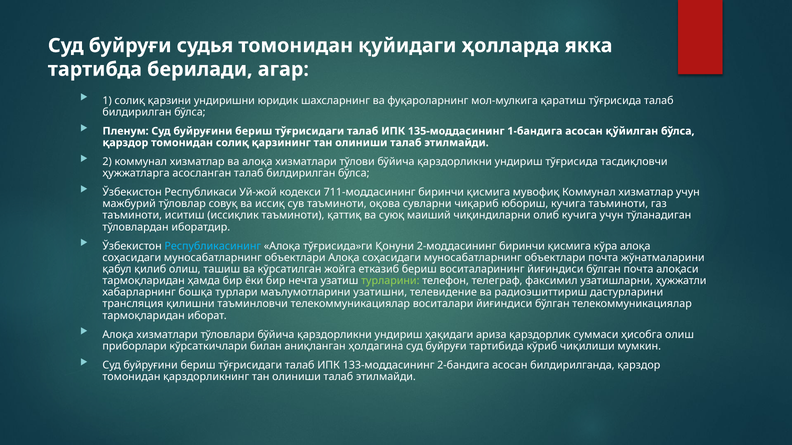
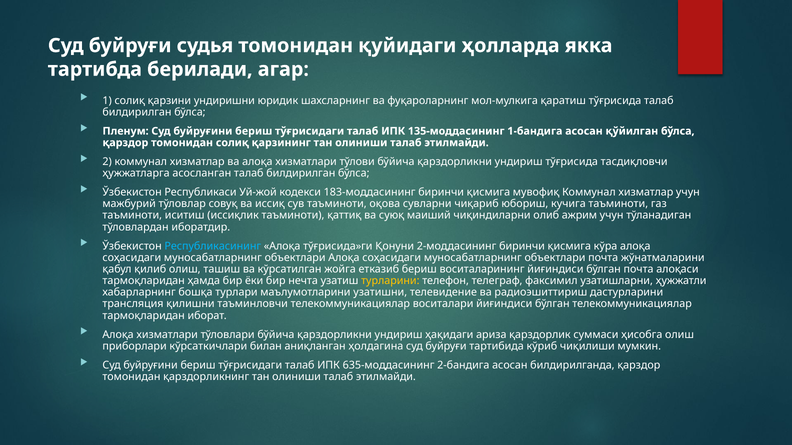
711-моддасининг: 711-моддасининг -> 183-моддасининг
олиб кучига: кучига -> ажрим
турларини colour: light green -> yellow
133-моддасининг: 133-моддасининг -> 635-моддасининг
